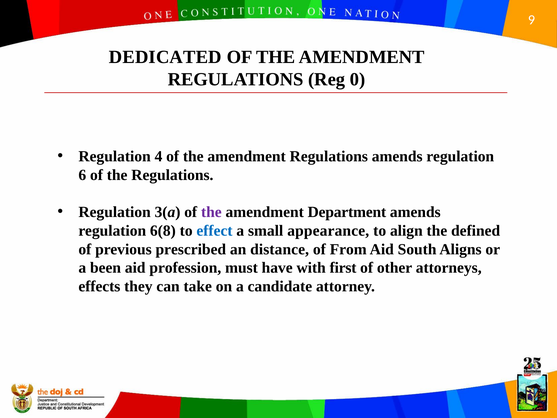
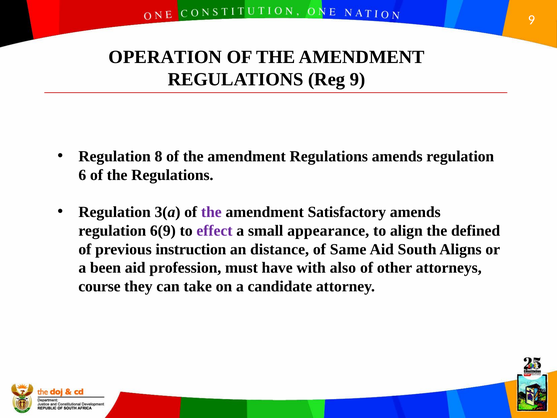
DEDICATED: DEDICATED -> OPERATION
Reg 0: 0 -> 9
4: 4 -> 8
Department: Department -> Satisfactory
6(8: 6(8 -> 6(9
effect colour: blue -> purple
prescribed: prescribed -> instruction
From: From -> Same
first: first -> also
effects: effects -> course
